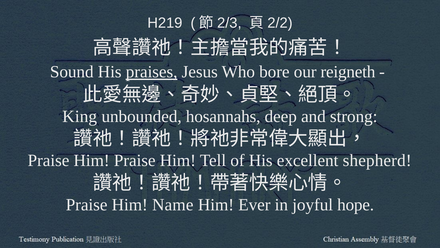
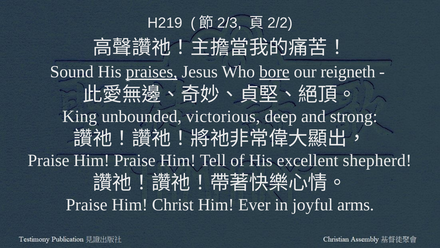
bore underline: none -> present
hosannahs: hosannahs -> victorious
Name: Name -> Christ
hope: hope -> arms
